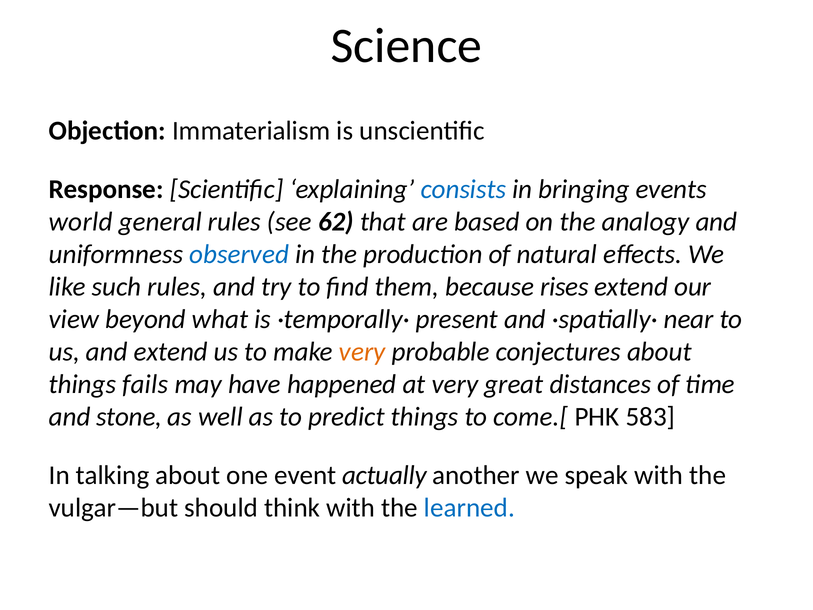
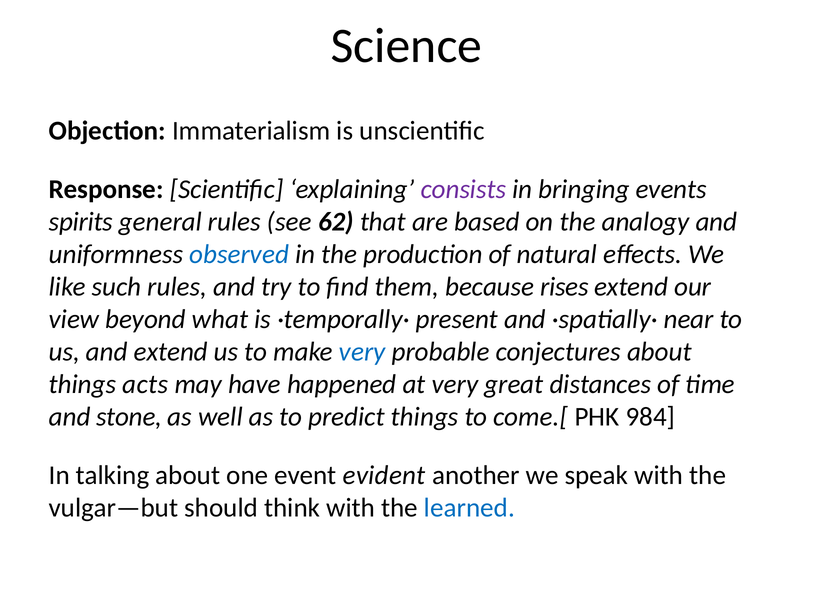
consists colour: blue -> purple
world: world -> spirits
very at (362, 352) colour: orange -> blue
fails: fails -> acts
583: 583 -> 984
actually: actually -> evident
